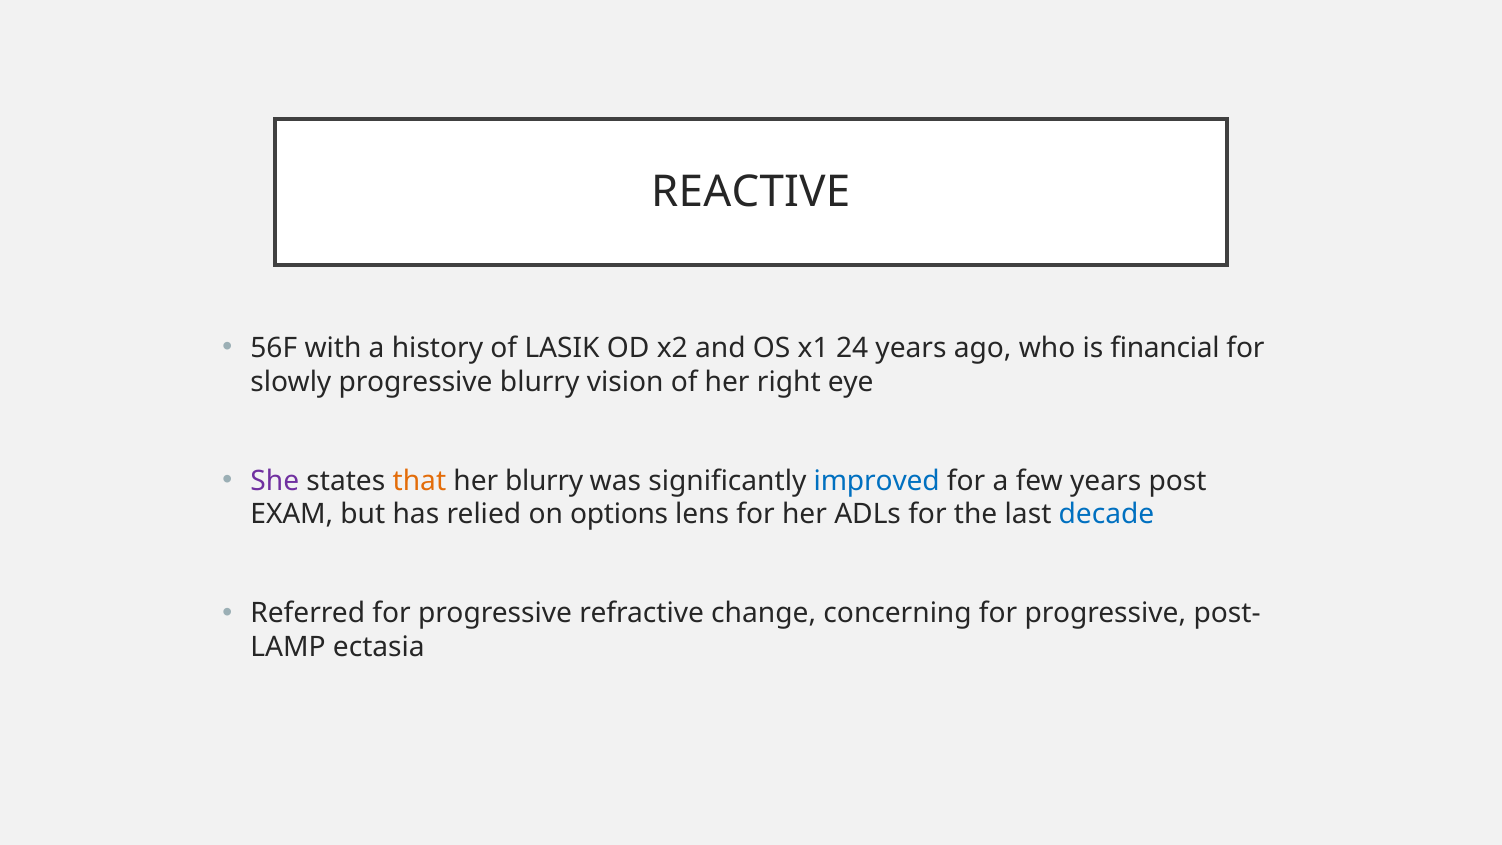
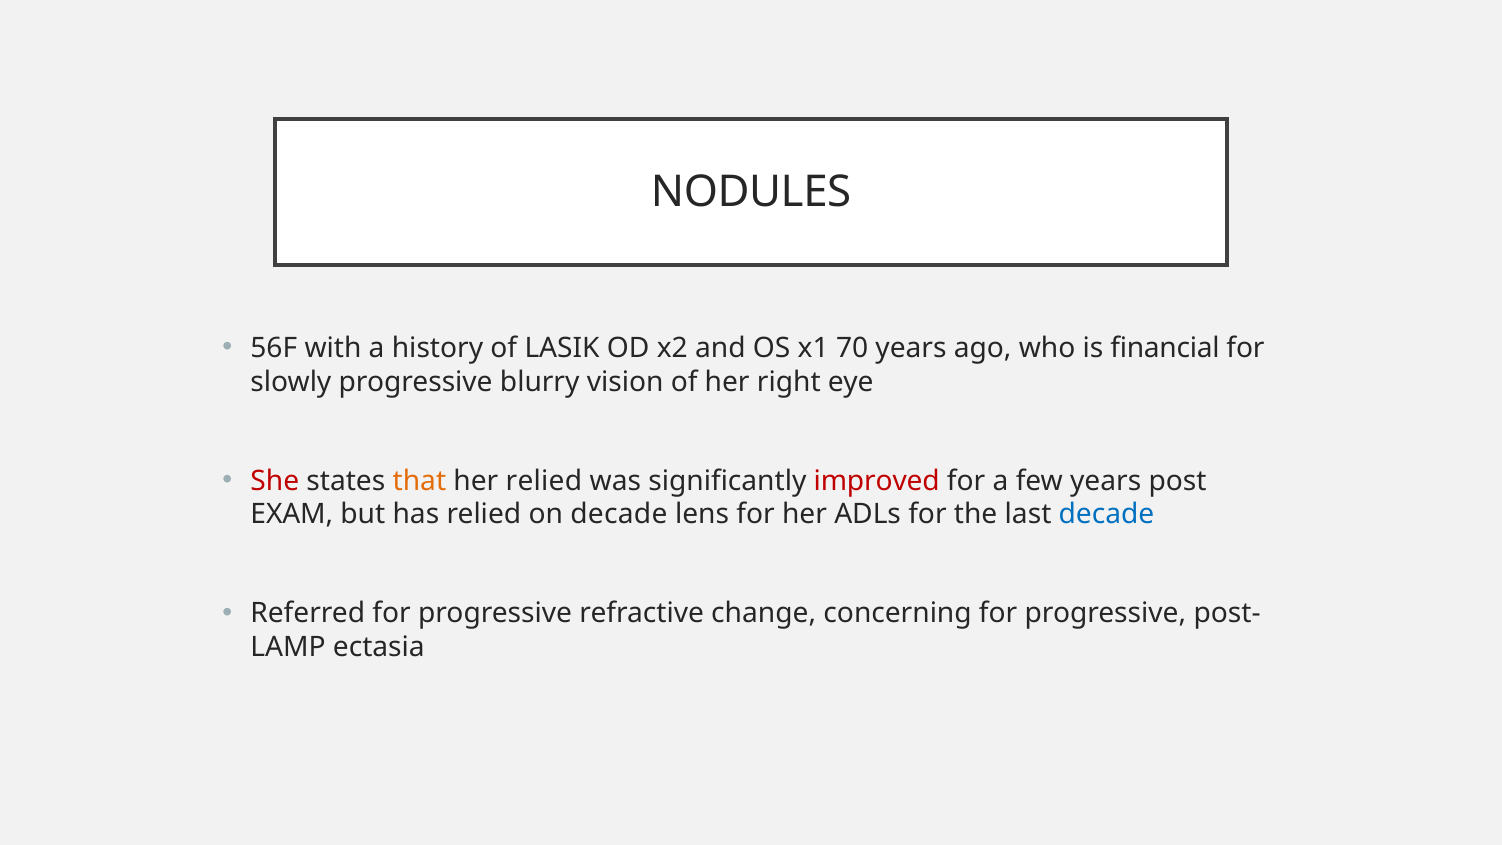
REACTIVE: REACTIVE -> NODULES
24: 24 -> 70
She colour: purple -> red
her blurry: blurry -> relied
improved colour: blue -> red
on options: options -> decade
